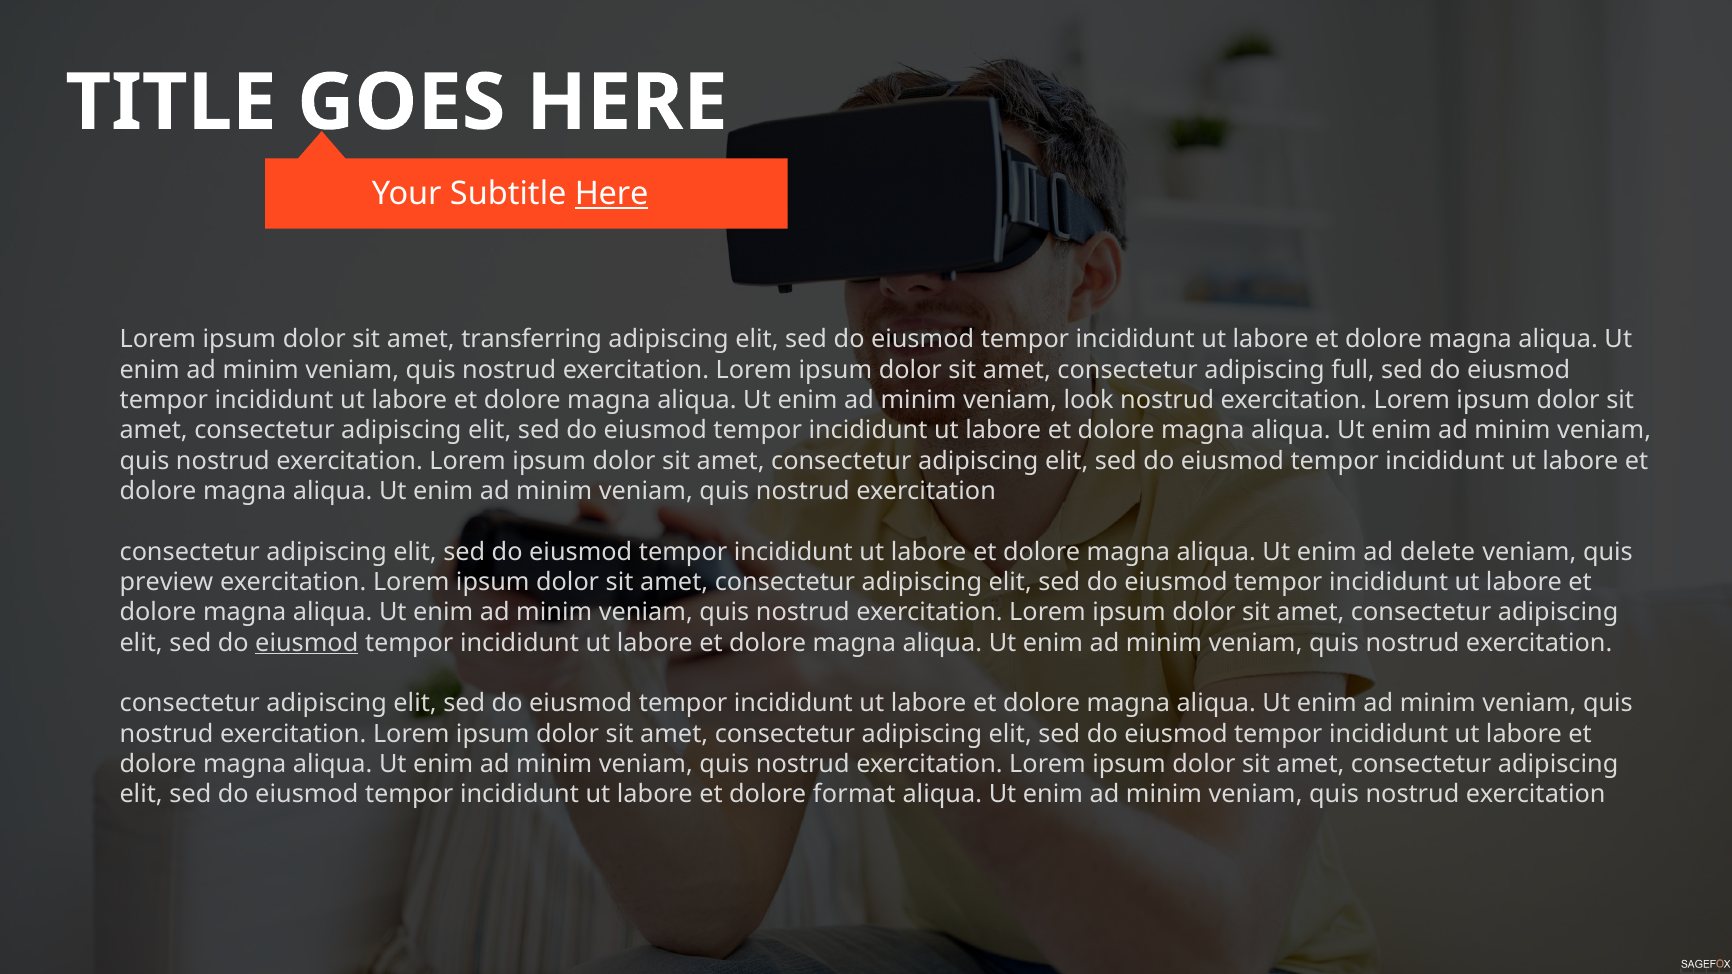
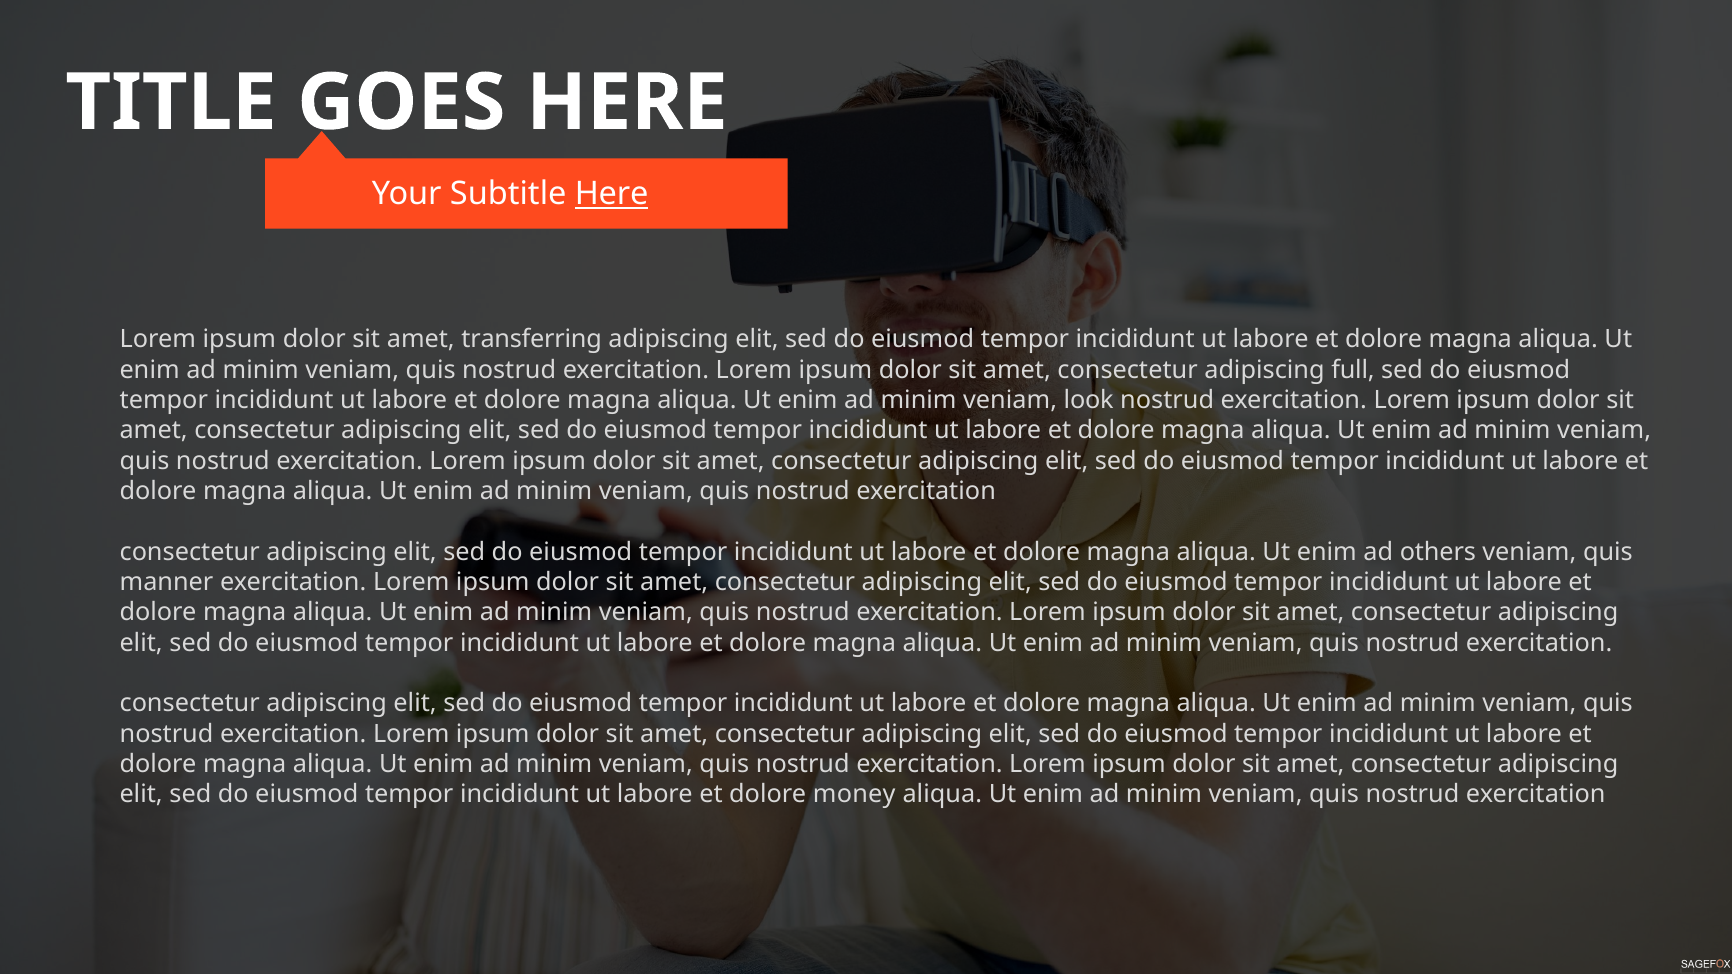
delete: delete -> others
preview: preview -> manner
eiusmod at (307, 643) underline: present -> none
format: format -> money
